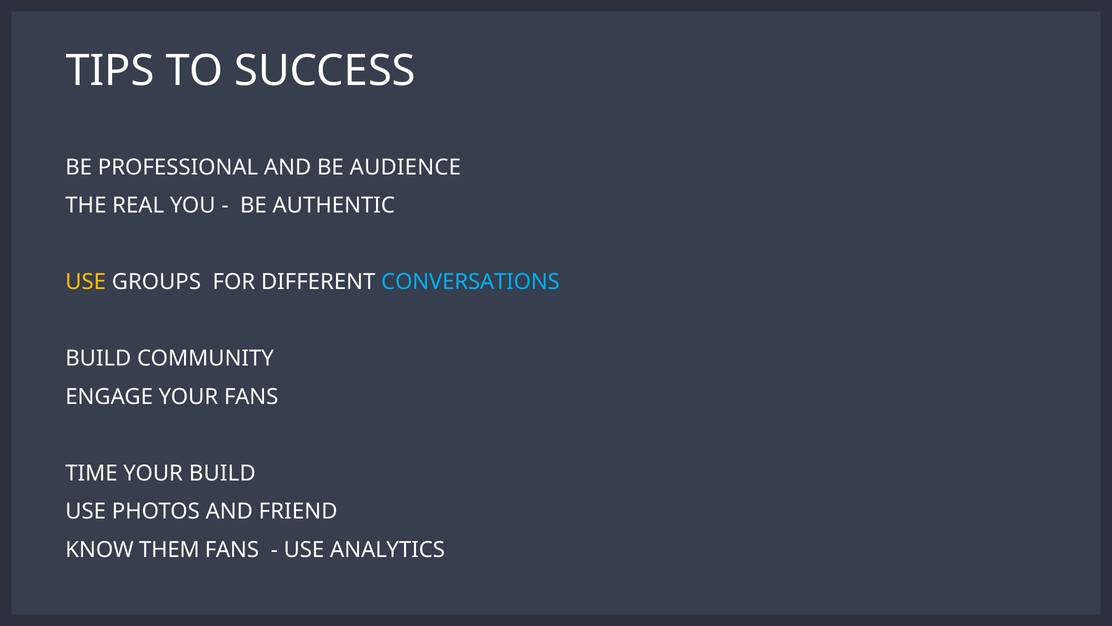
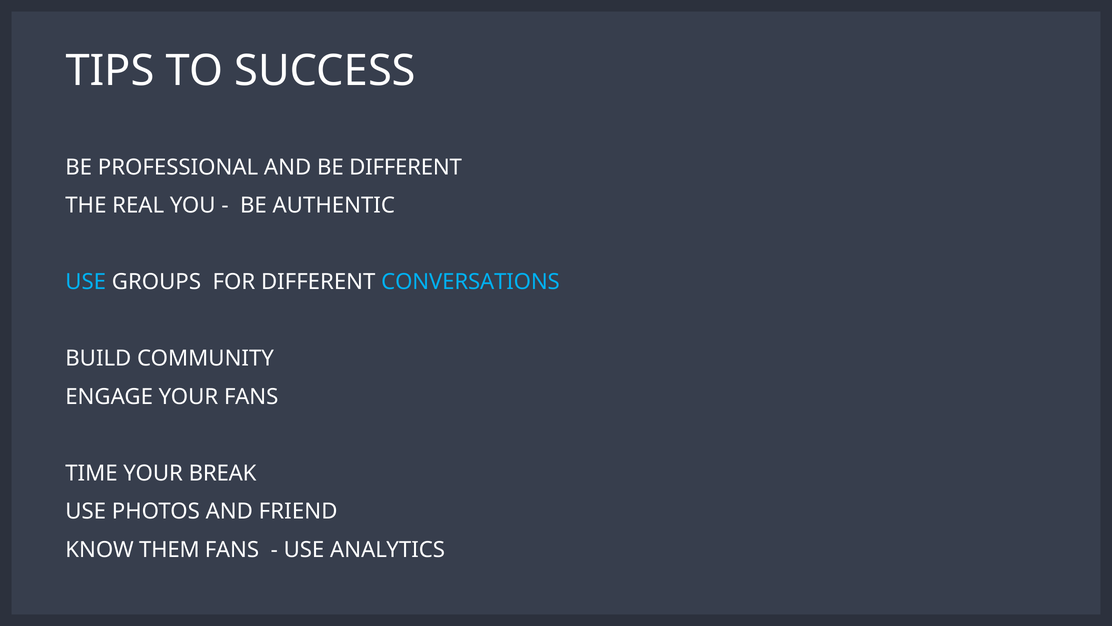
BE AUDIENCE: AUDIENCE -> DIFFERENT
USE at (86, 282) colour: yellow -> light blue
YOUR BUILD: BUILD -> BREAK
